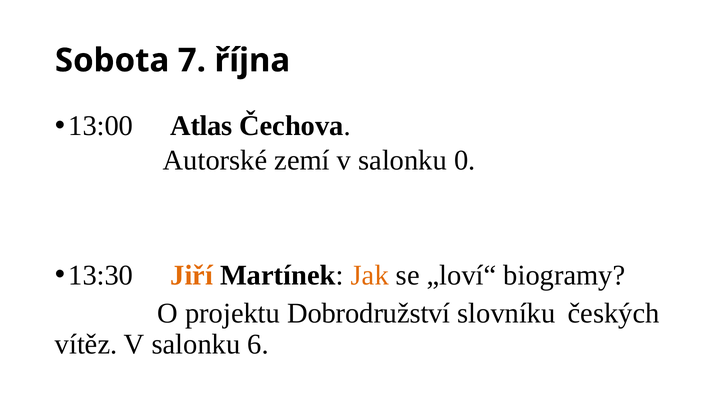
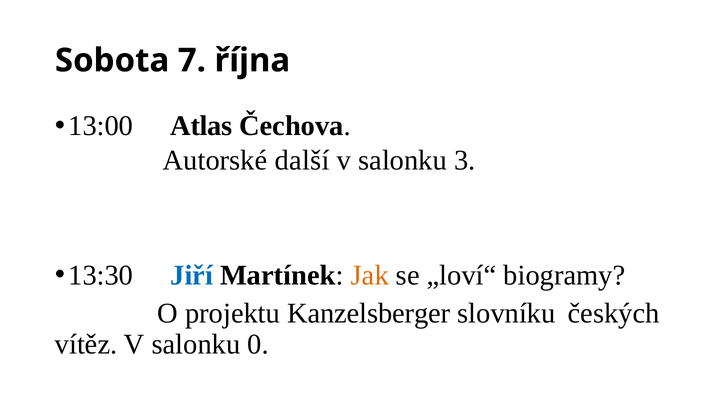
zemí: zemí -> další
0: 0 -> 3
Jiří colour: orange -> blue
Dobrodružství: Dobrodružství -> Kanzelsberger
6: 6 -> 0
